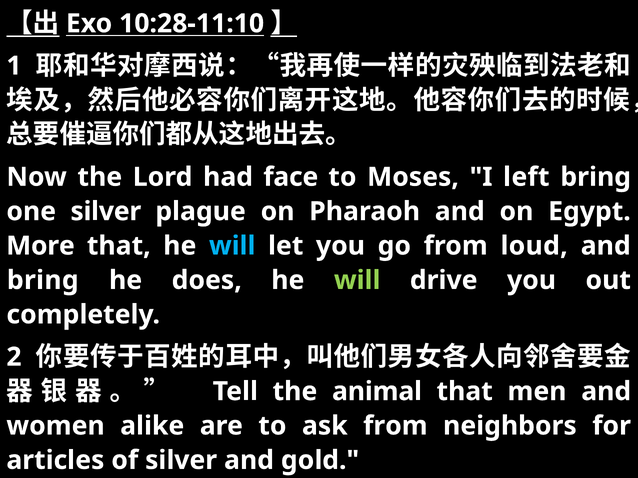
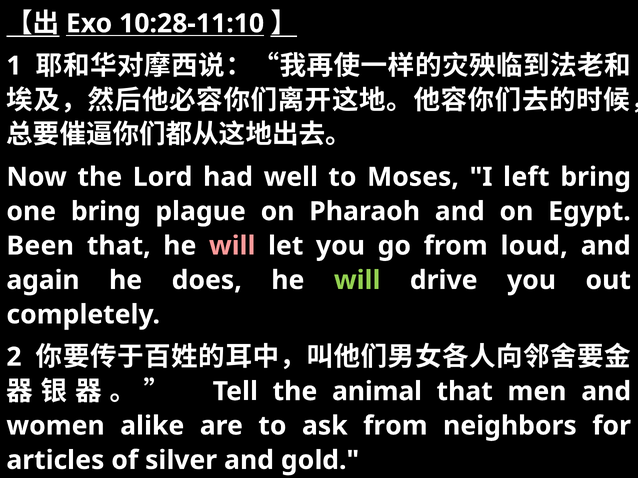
face: face -> well
one silver: silver -> bring
More: More -> Been
will at (232, 246) colour: light blue -> pink
bring at (43, 281): bring -> again
